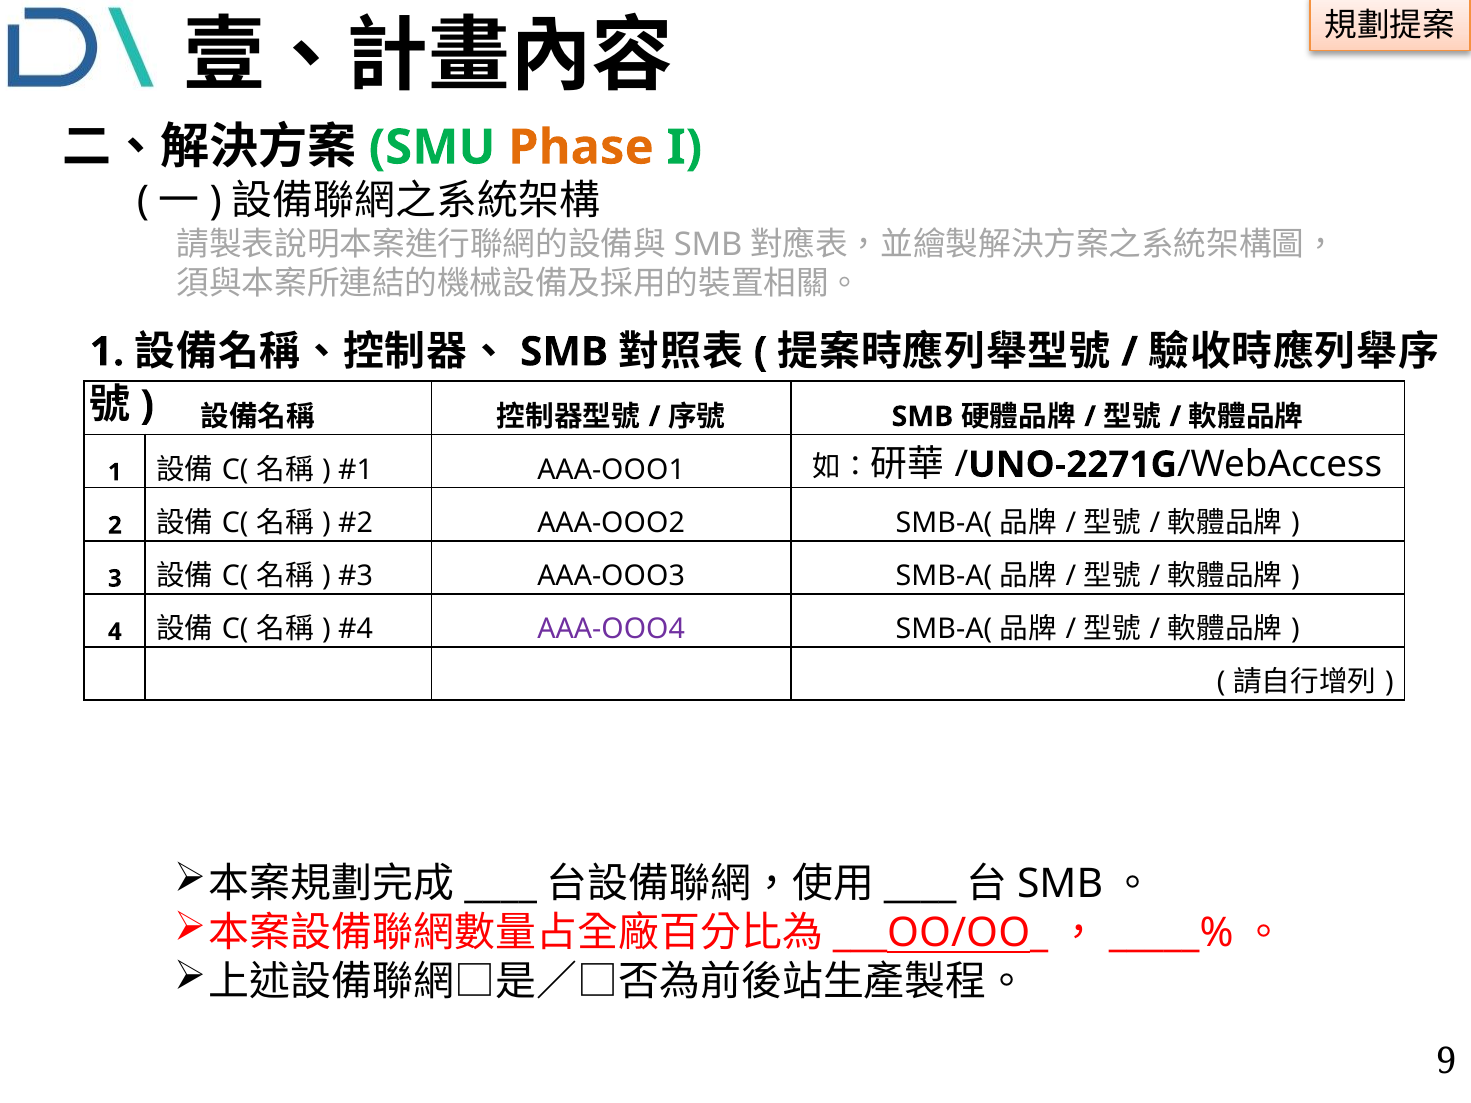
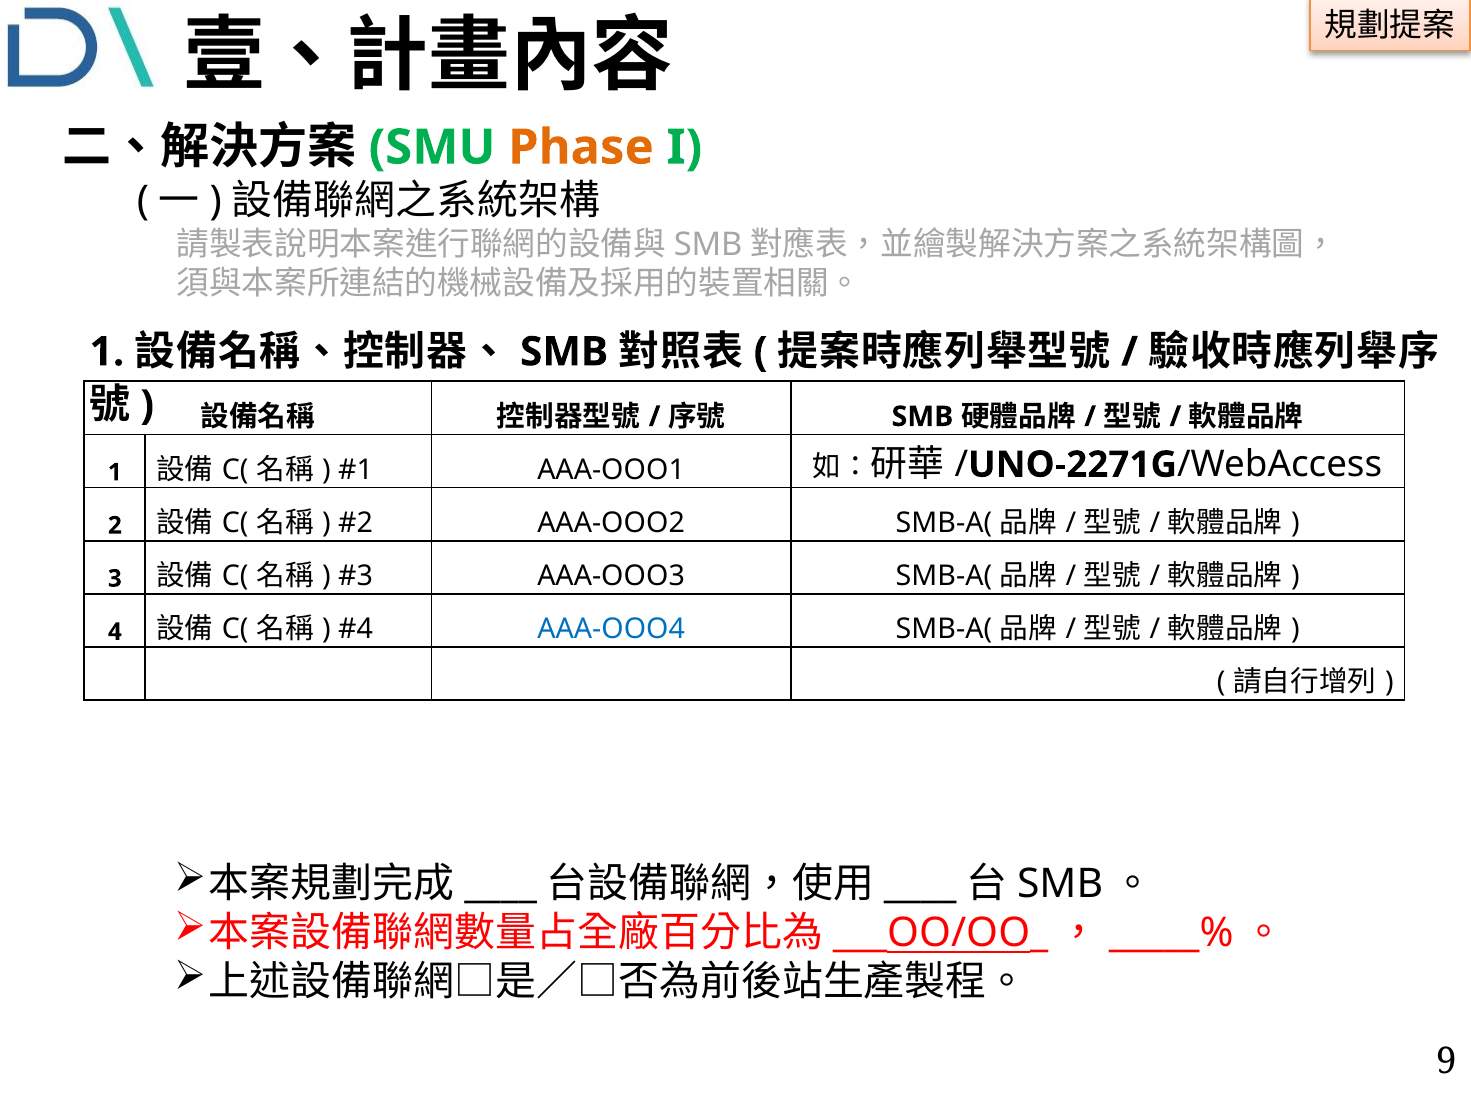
AAA-OOO4 colour: purple -> blue
